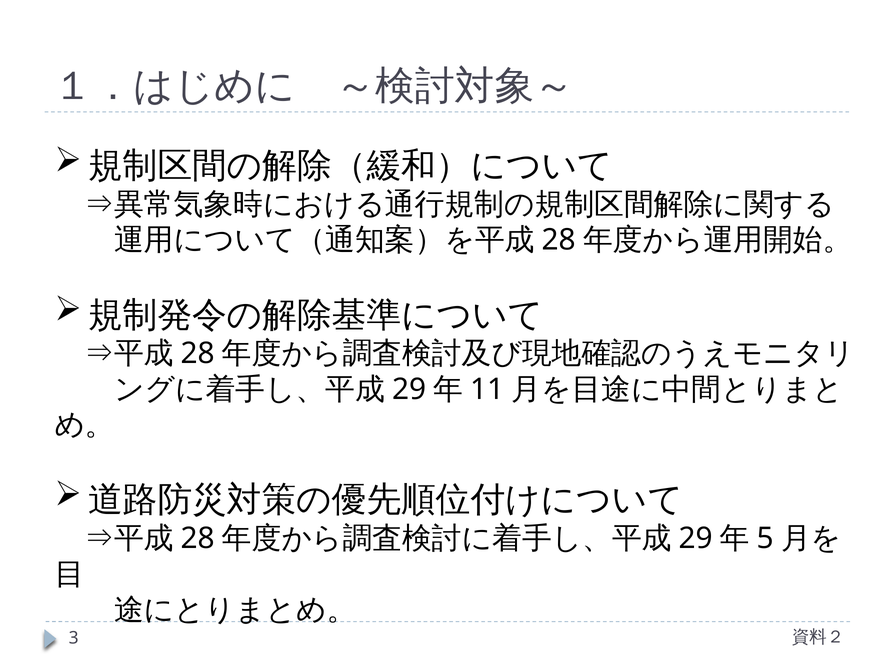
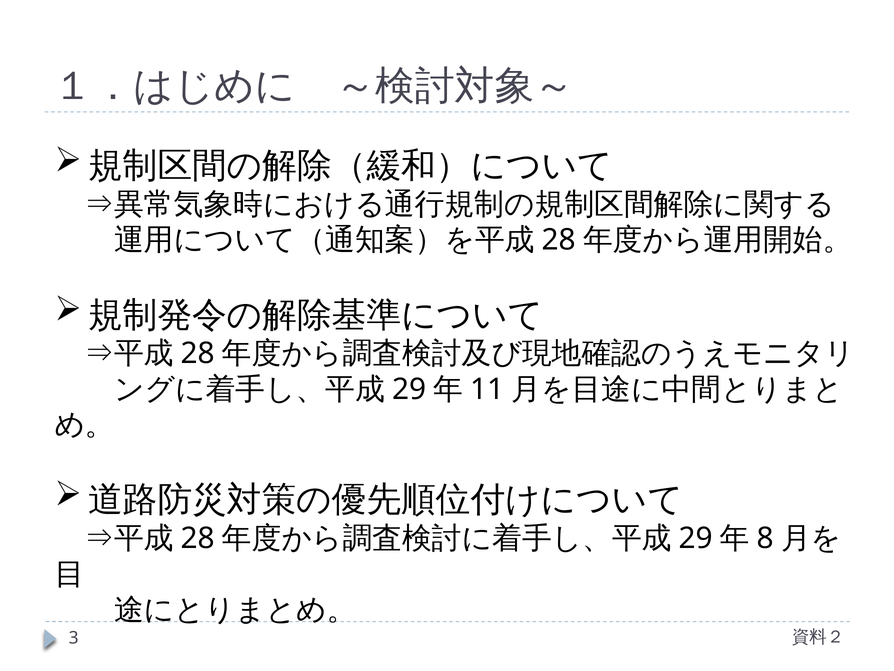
5: 5 -> 8
